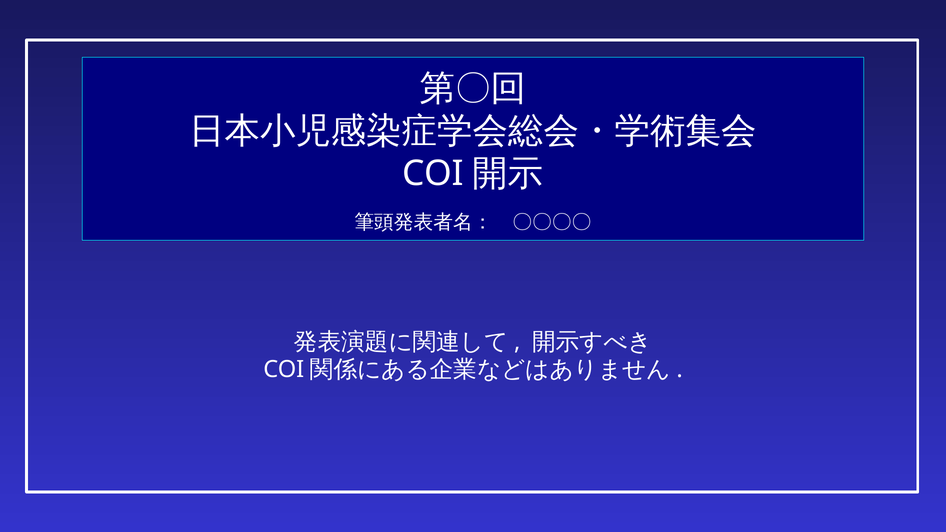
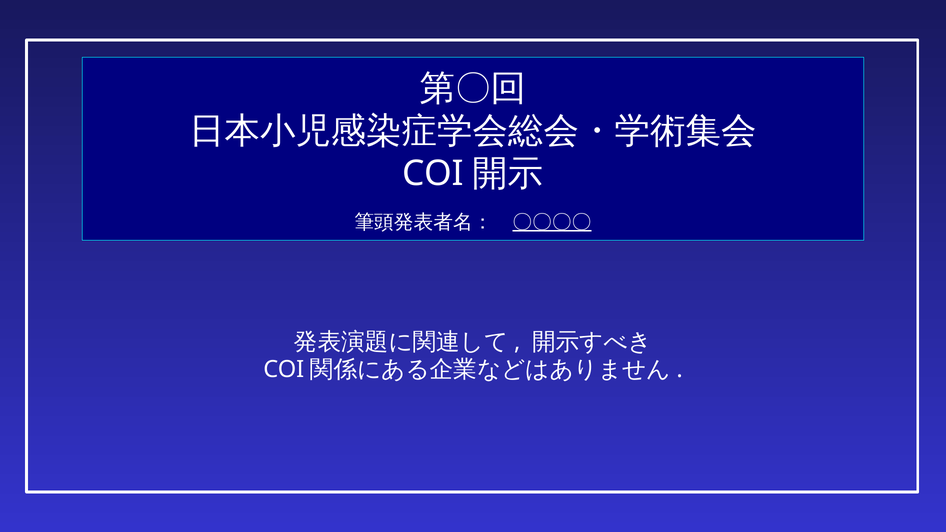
〇〇〇〇 underline: none -> present
